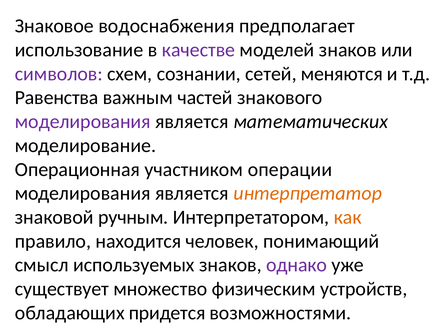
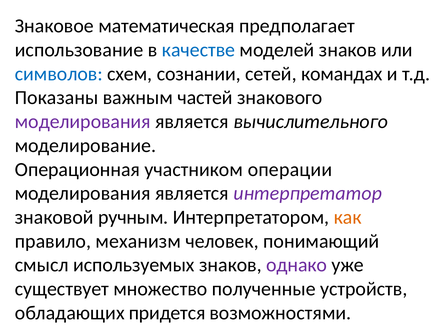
водоснабжения: водоснабжения -> математическая
качестве colour: purple -> blue
символов colour: purple -> blue
меняются: меняются -> командах
Равенства: Равенства -> Показаны
математических: математических -> вычислительного
интерпретатор colour: orange -> purple
находится: находится -> механизм
физическим: физическим -> полученные
